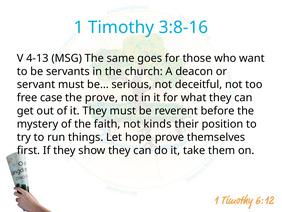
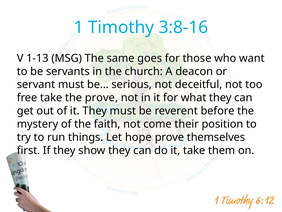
4-13: 4-13 -> 1-13
free case: case -> take
kinds: kinds -> come
